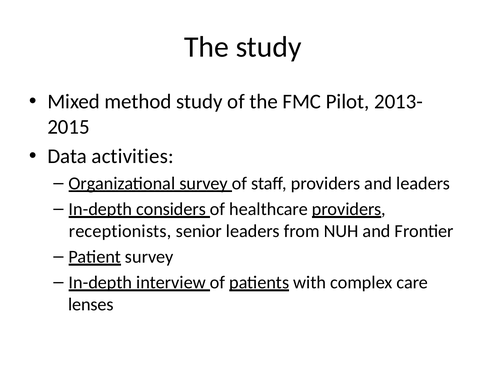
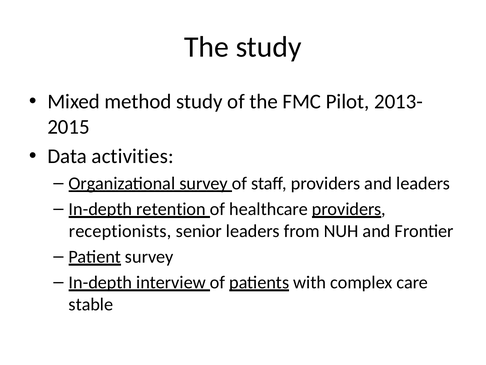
considers: considers -> retention
lenses: lenses -> stable
